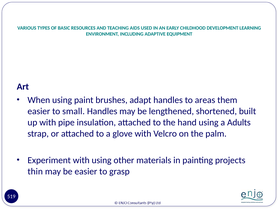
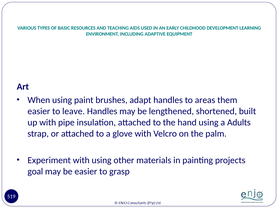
small: small -> leave
thin: thin -> goal
